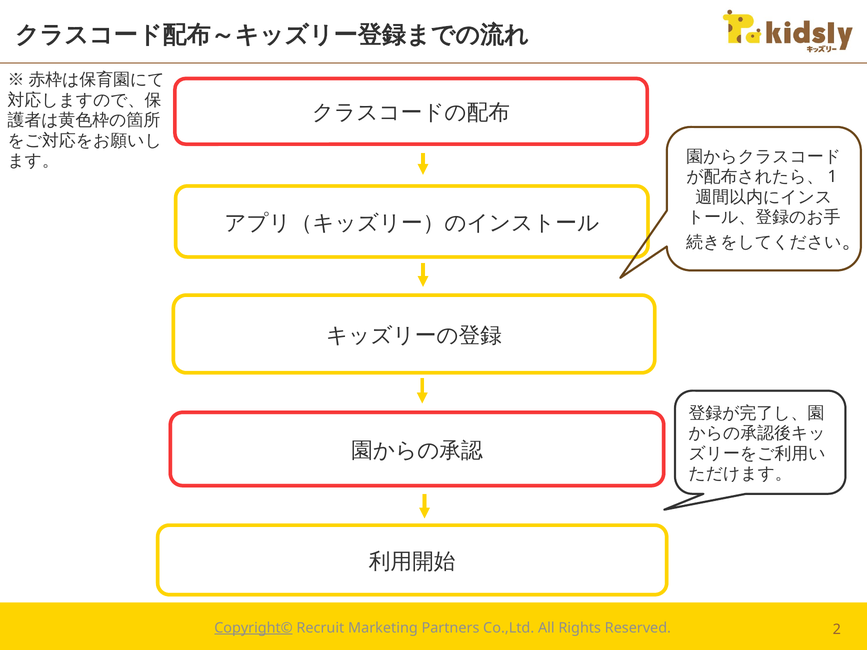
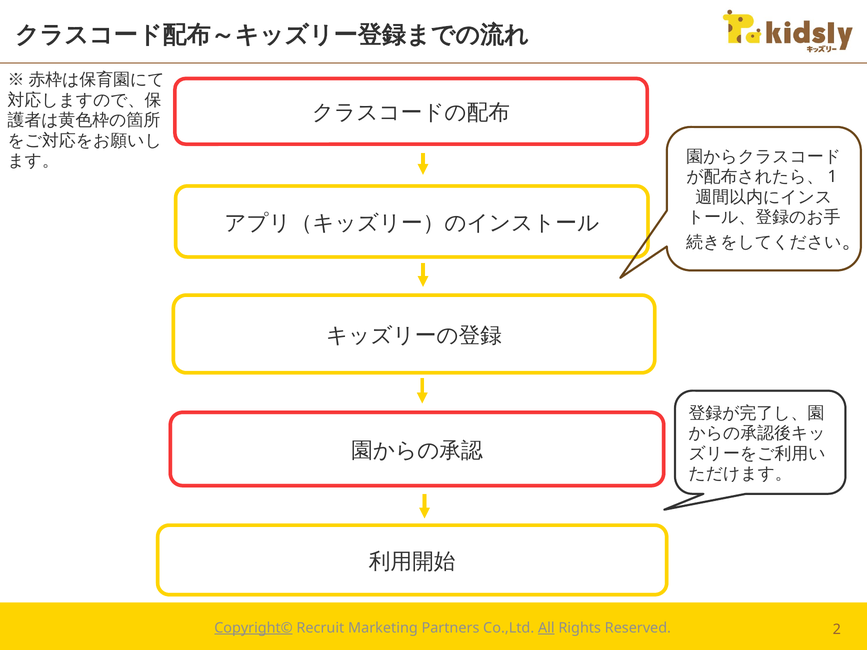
All underline: none -> present
